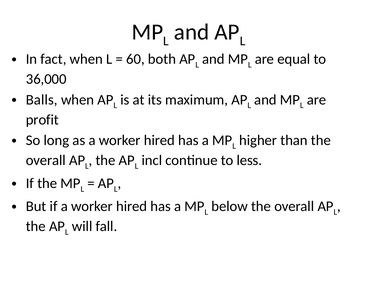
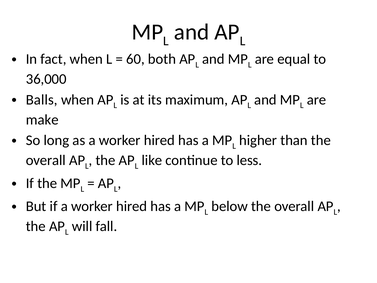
profit: profit -> make
incl: incl -> like
